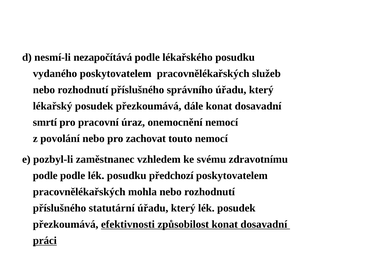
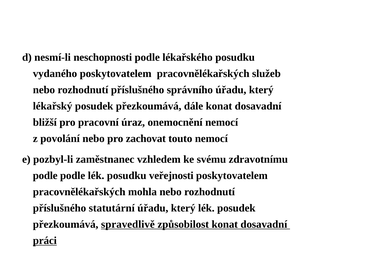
nezapočítává: nezapočítává -> neschopnosti
smrtí: smrtí -> bližší
předchozí: předchozí -> veřejnosti
efektivnosti: efektivnosti -> spravedlivě
